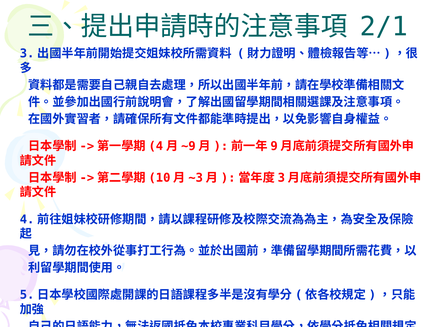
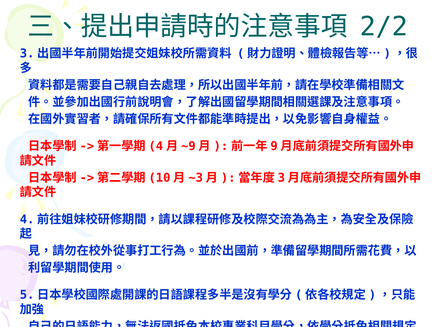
2/1: 2/1 -> 2/2
